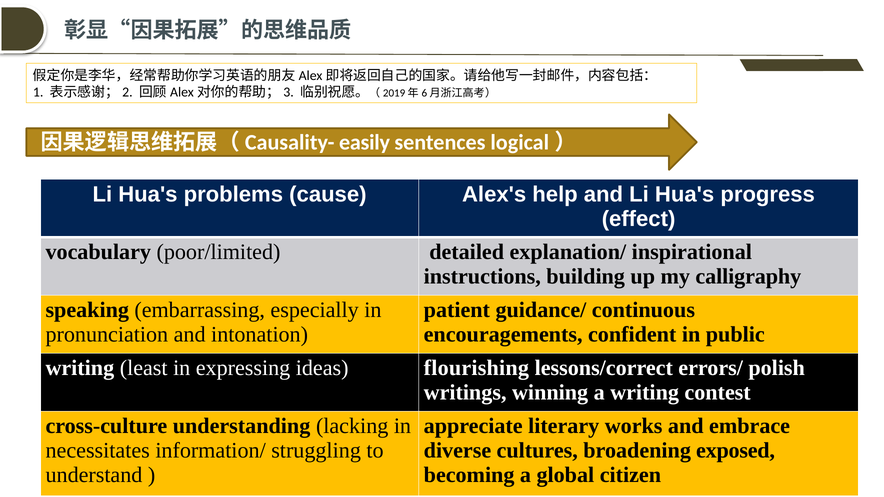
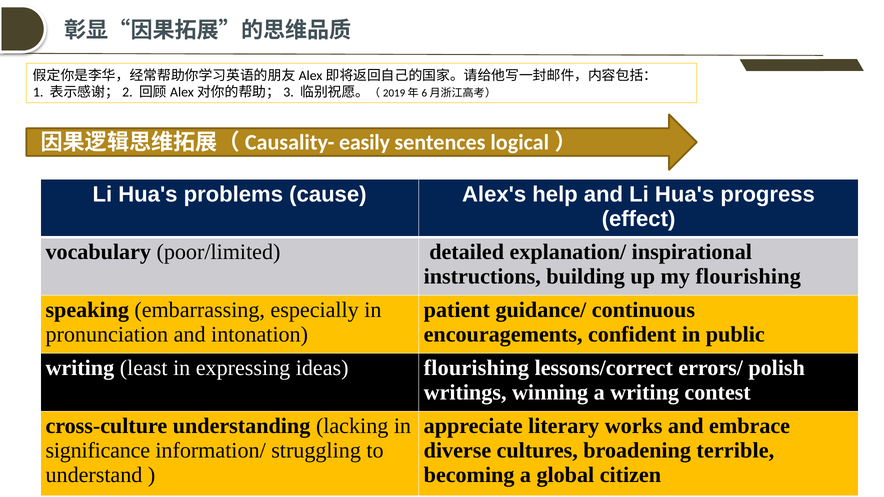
my calligraphy: calligraphy -> flourishing
necessitates: necessitates -> significance
exposed: exposed -> terrible
